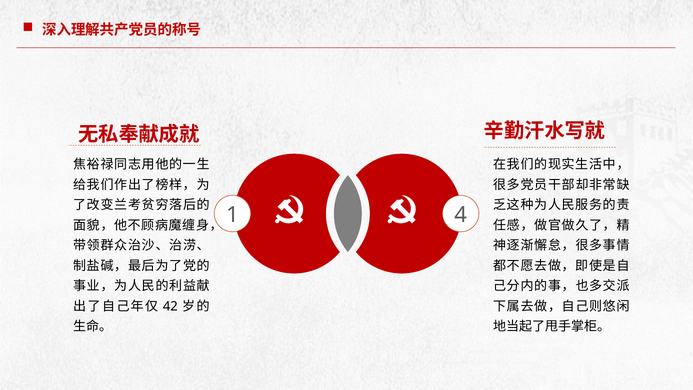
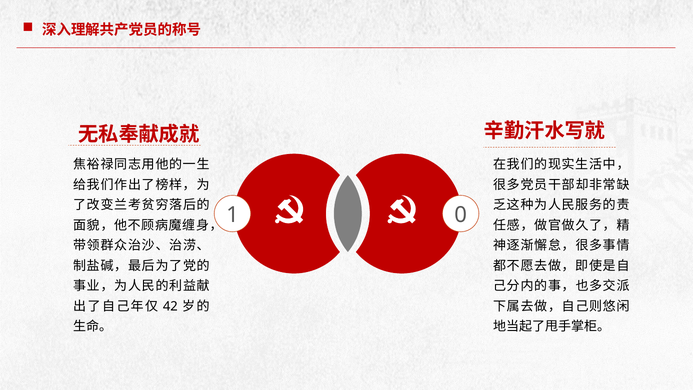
4: 4 -> 0
